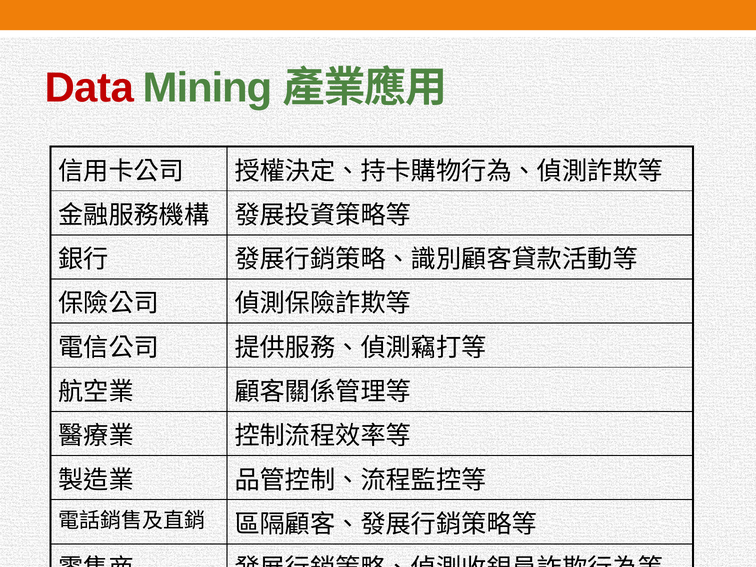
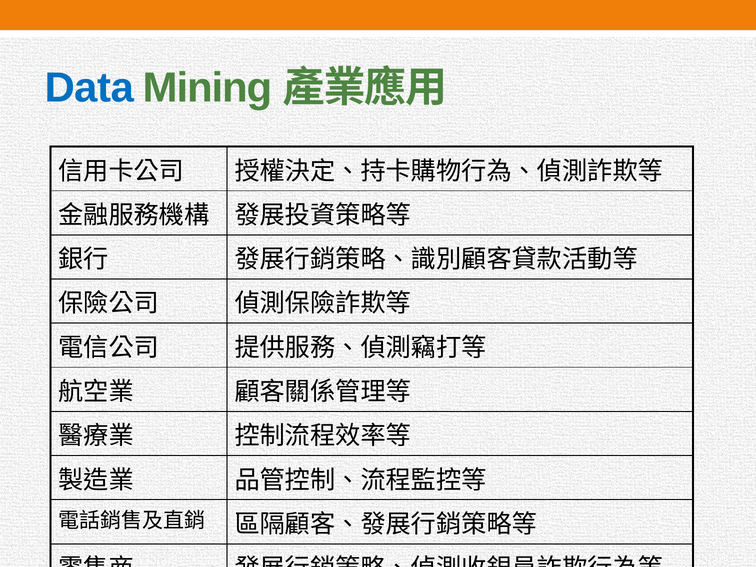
Data colour: red -> blue
